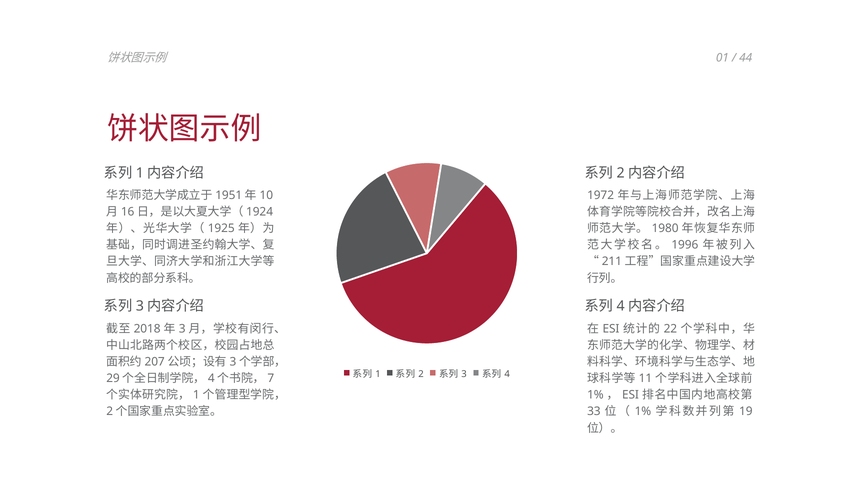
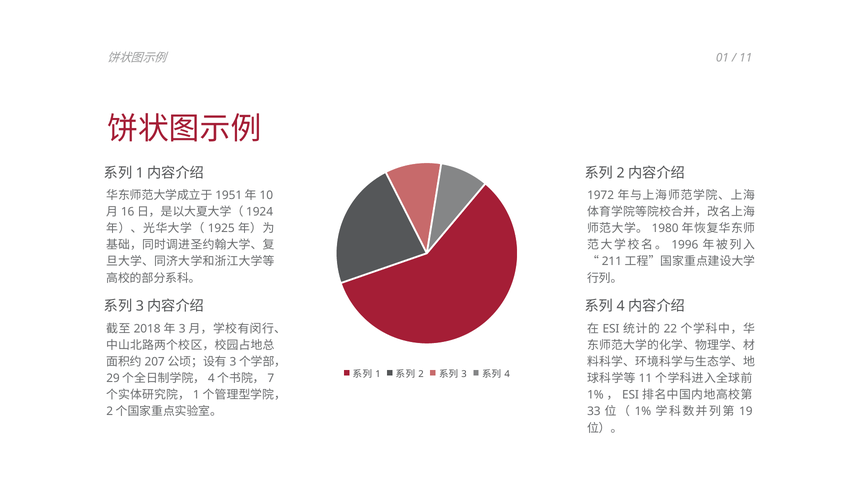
44 at (746, 58): 44 -> 11
